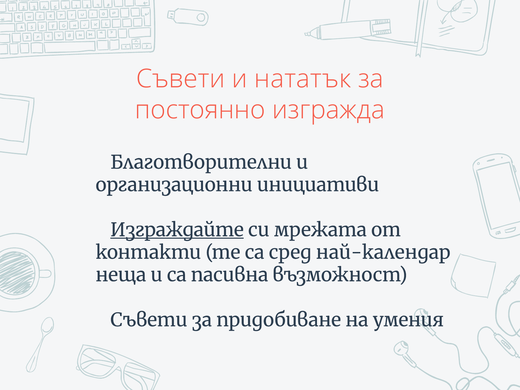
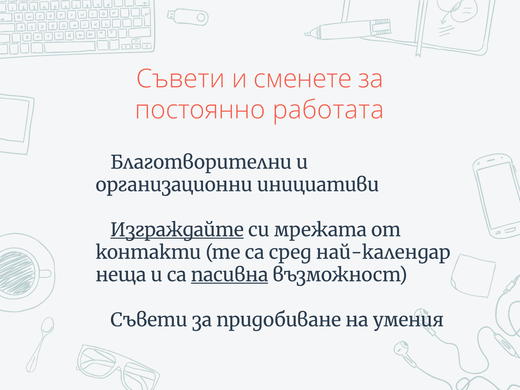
нататък: нататък -> сменете
изгражда: изгражда -> работата
пасивна underline: none -> present
